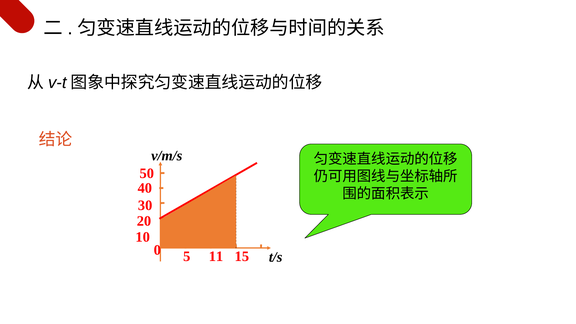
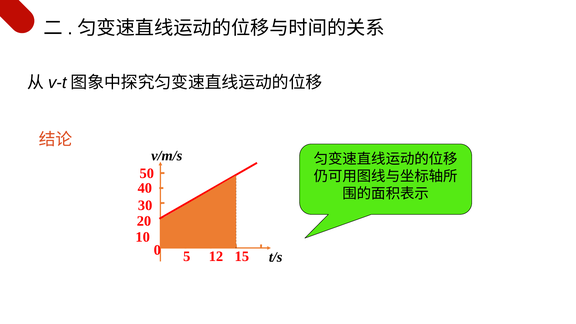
11: 11 -> 12
